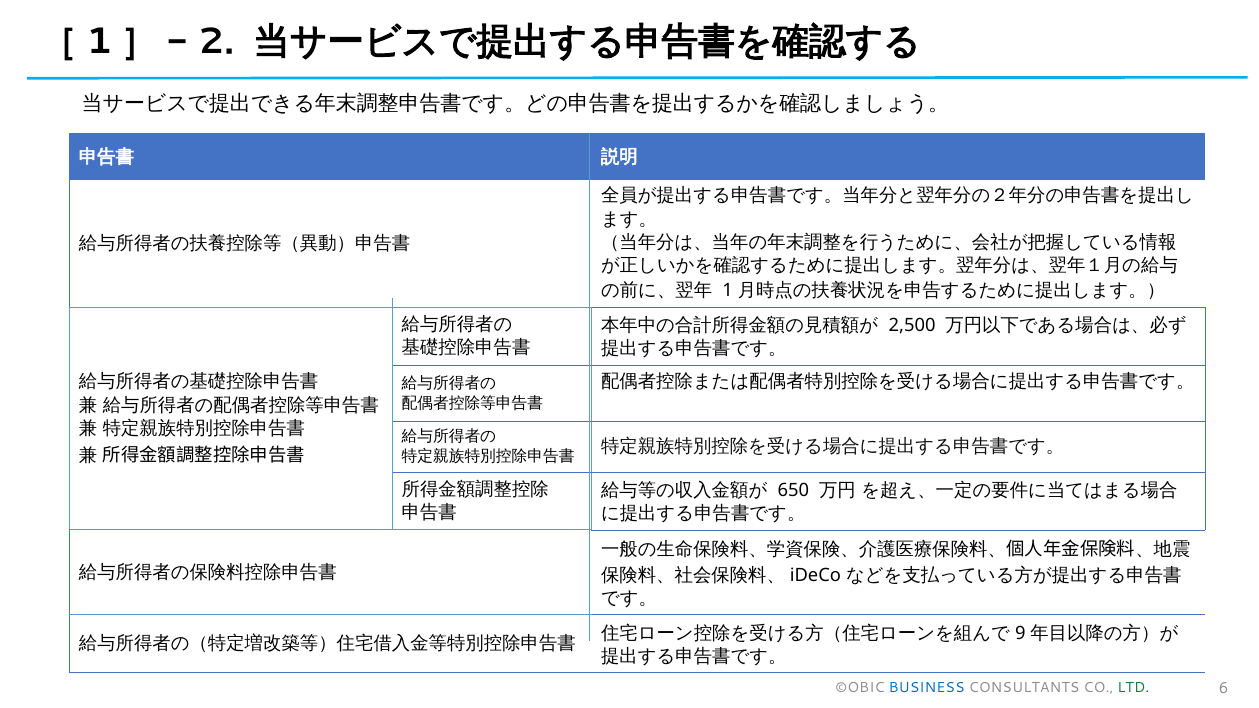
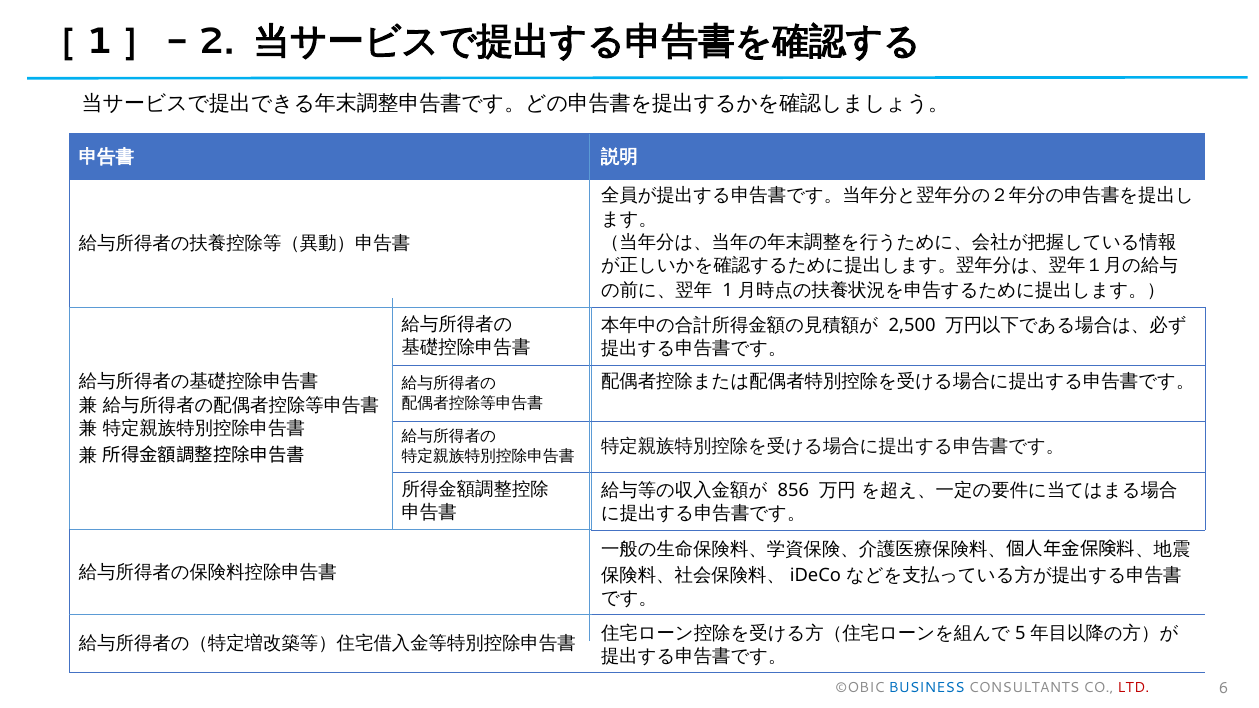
650: 650 -> 856
9: 9 -> 5
LTD colour: green -> red
